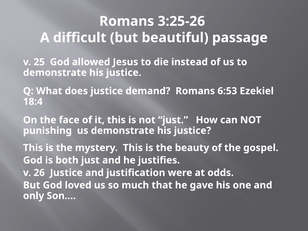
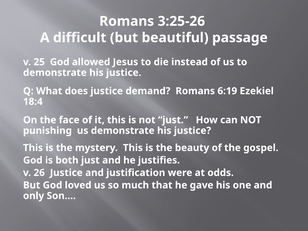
6:53: 6:53 -> 6:19
